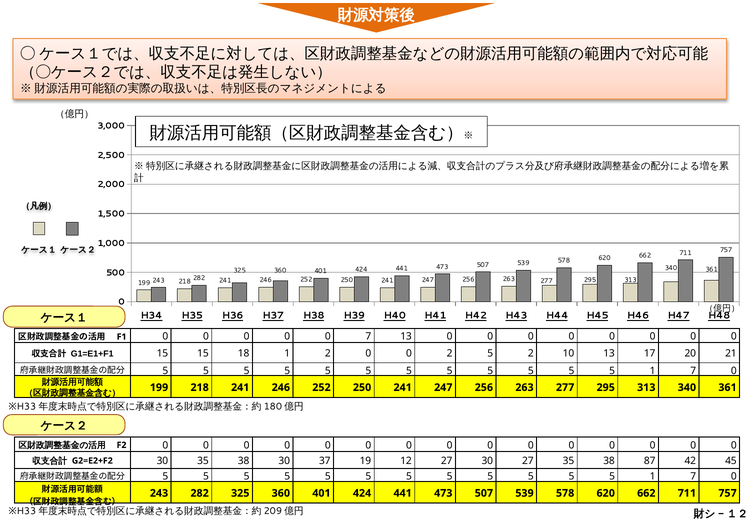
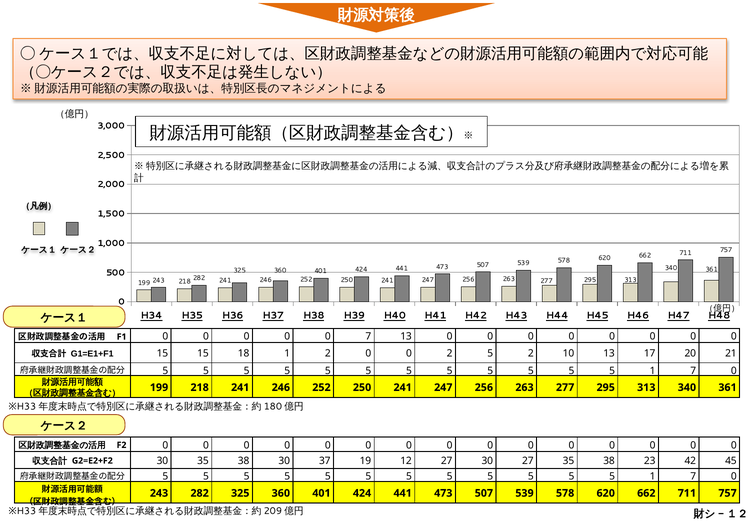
87: 87 -> 23
